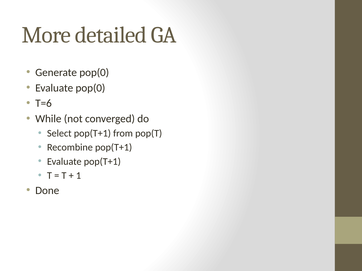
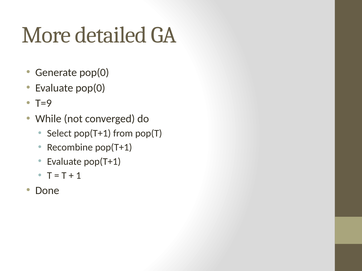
T=6: T=6 -> T=9
